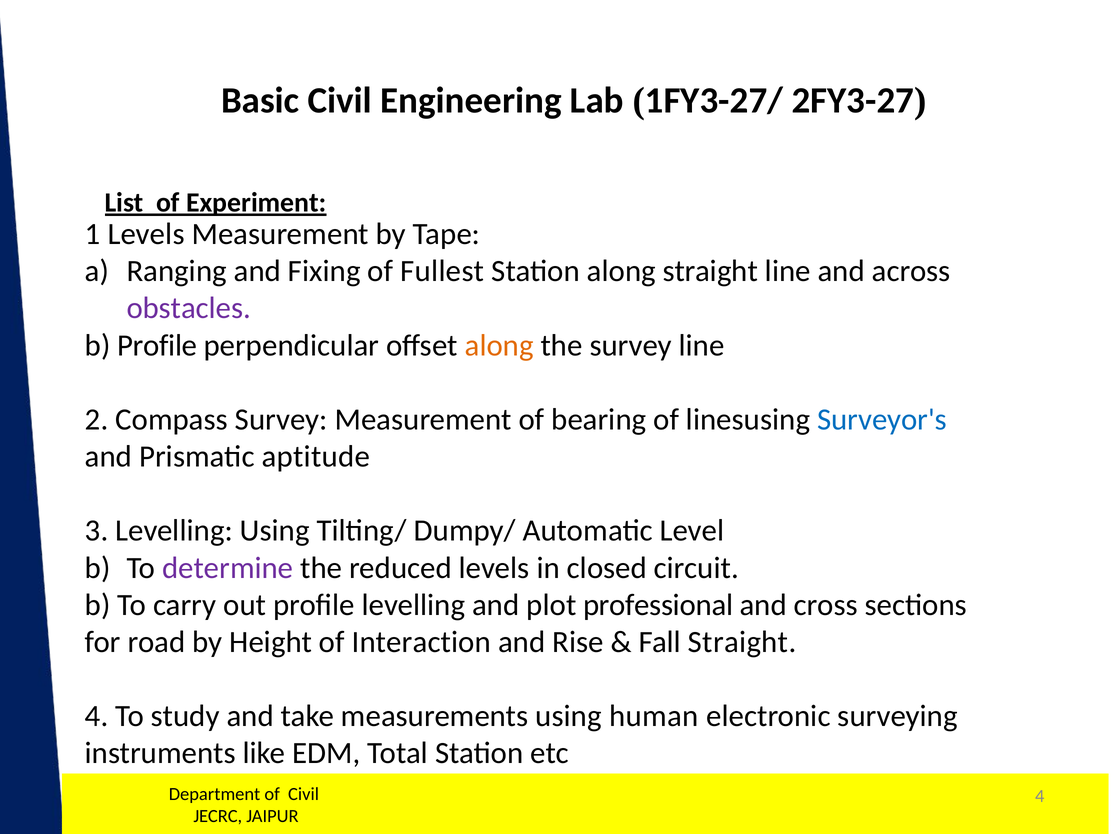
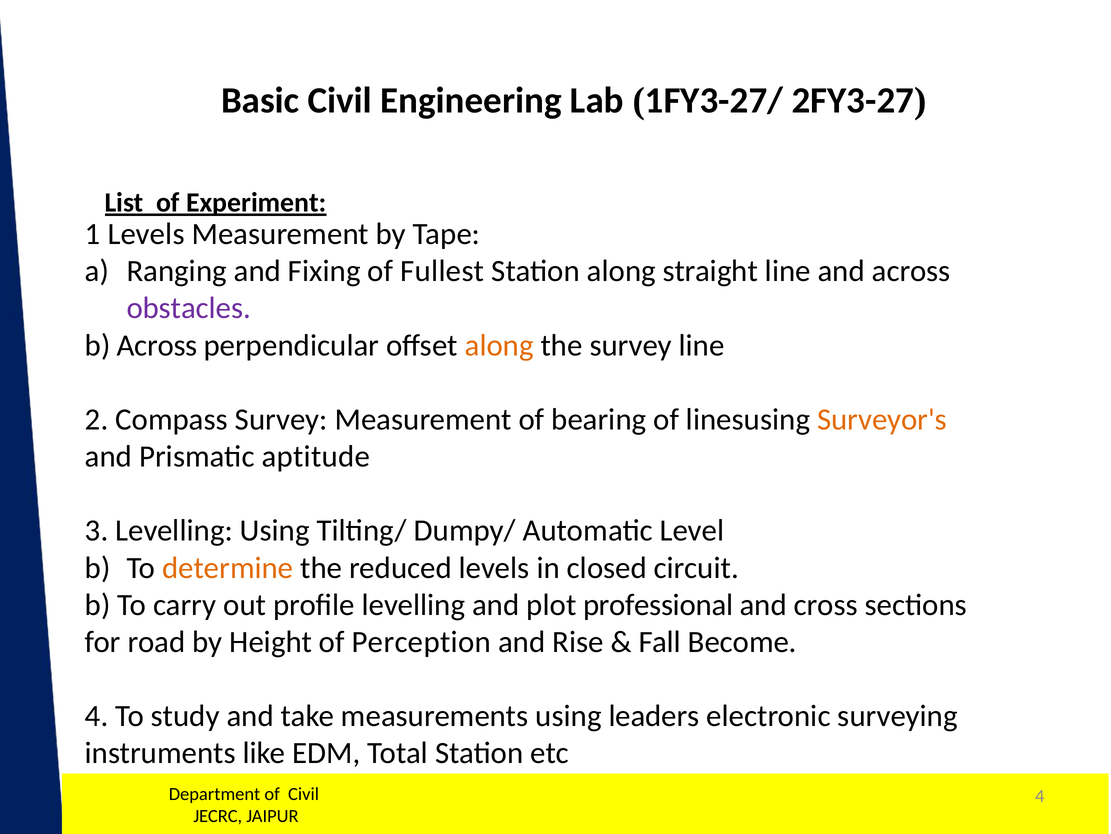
b Profile: Profile -> Across
Surveyor's colour: blue -> orange
determine colour: purple -> orange
Interaction: Interaction -> Perception
Fall Straight: Straight -> Become
human: human -> leaders
